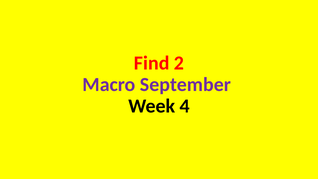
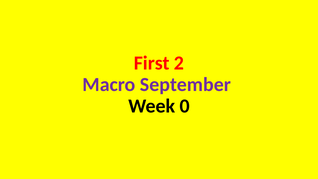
Find: Find -> First
4: 4 -> 0
